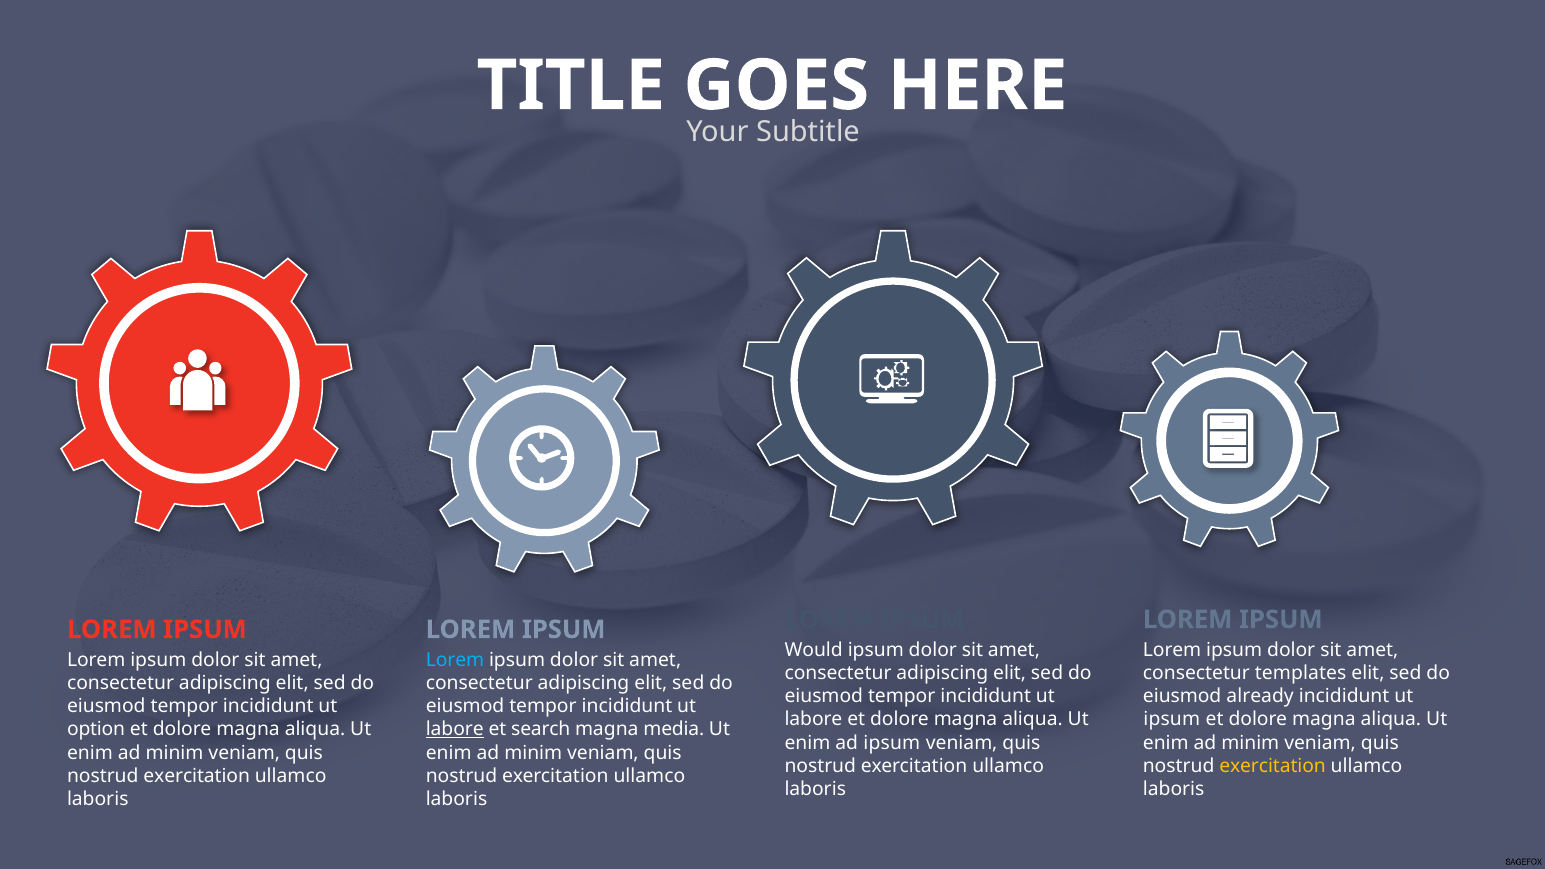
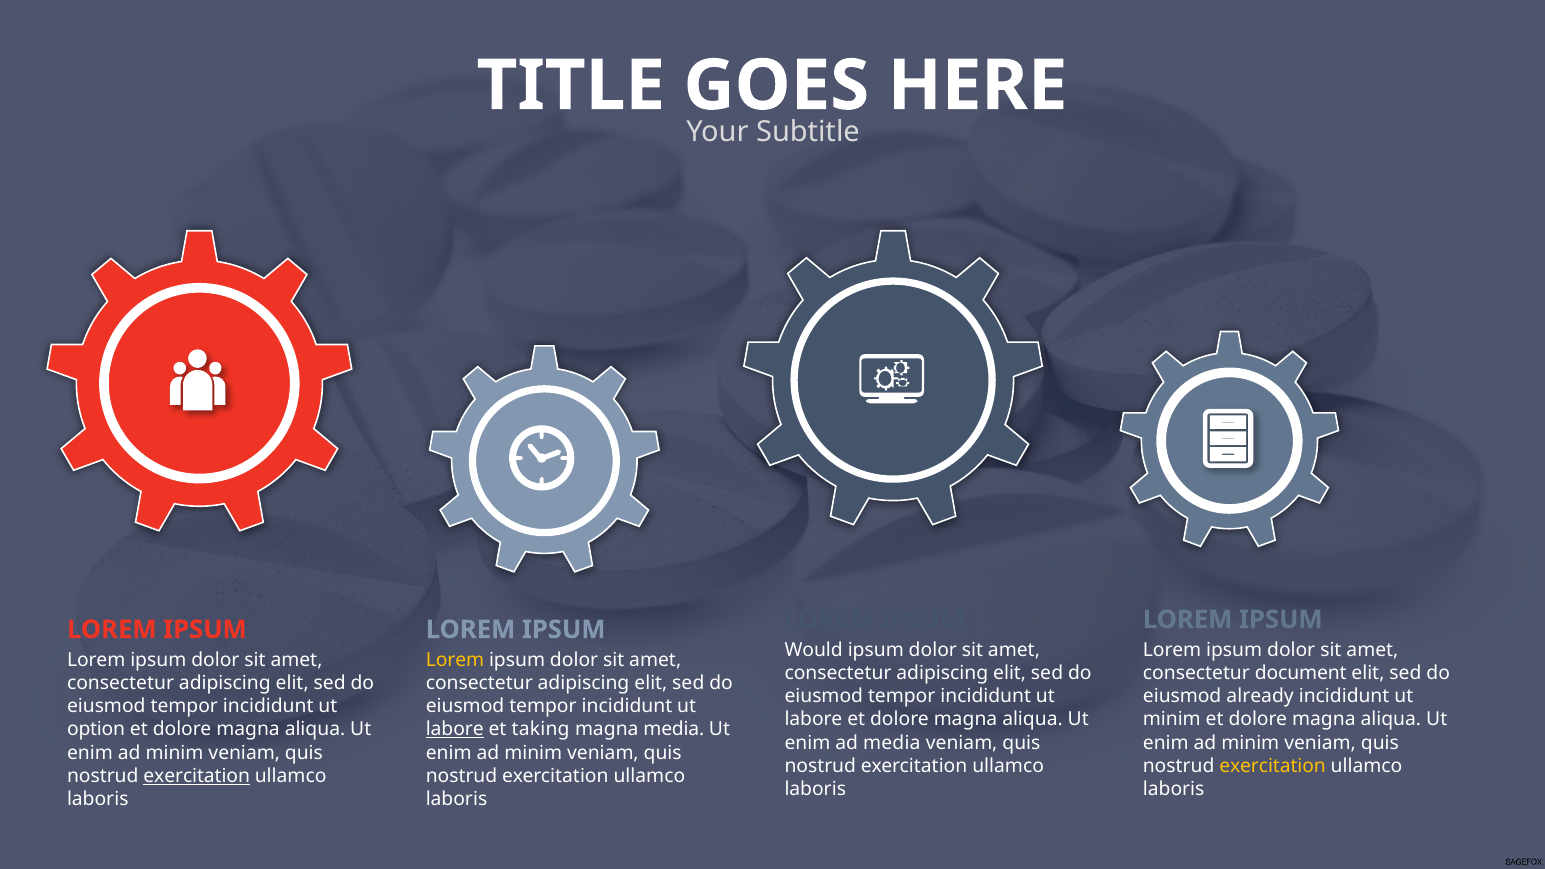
Lorem at (455, 660) colour: light blue -> yellow
templates: templates -> document
ipsum at (1172, 720): ipsum -> minim
search: search -> taking
ad ipsum: ipsum -> media
exercitation at (197, 776) underline: none -> present
